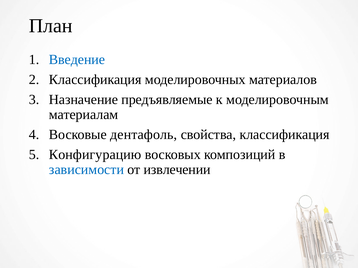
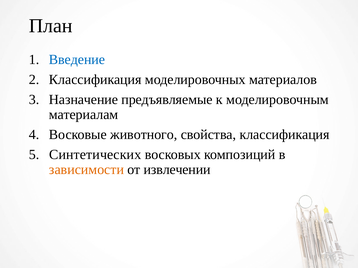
дентафоль: дентафоль -> животного
Конфигурацию: Конфигурацию -> Синтетических
зависимости colour: blue -> orange
